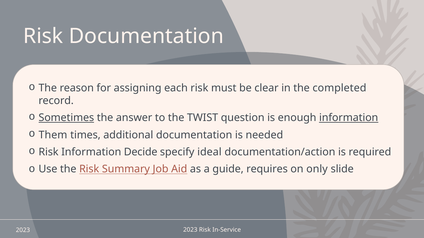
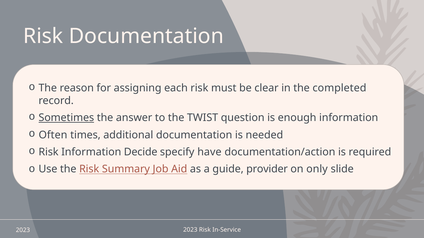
information at (349, 118) underline: present -> none
Them: Them -> Often
ideal: ideal -> have
requires: requires -> provider
